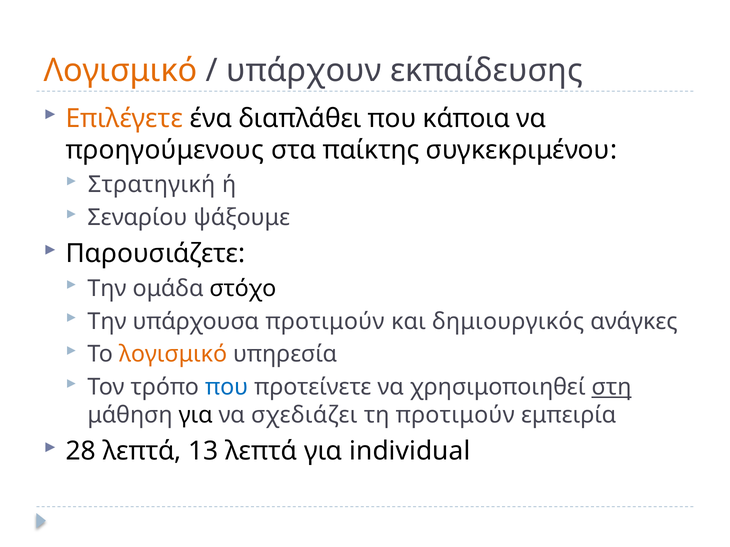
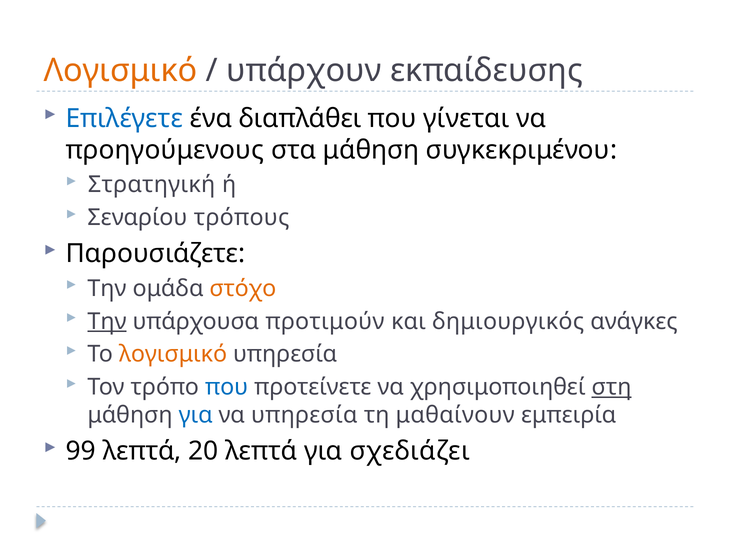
Επιλέγετε colour: orange -> blue
κάποια: κάποια -> γίνεται
στα παίκτης: παίκτης -> μάθηση
ψάξουμε: ψάξουμε -> τρόπους
στόχο colour: black -> orange
Την at (107, 322) underline: none -> present
για at (196, 416) colour: black -> blue
να σχεδιάζει: σχεδιάζει -> υπηρεσία
τη προτιμούν: προτιμούν -> μαθαίνουν
28: 28 -> 99
13: 13 -> 20
individual: individual -> σχεδιάζει
